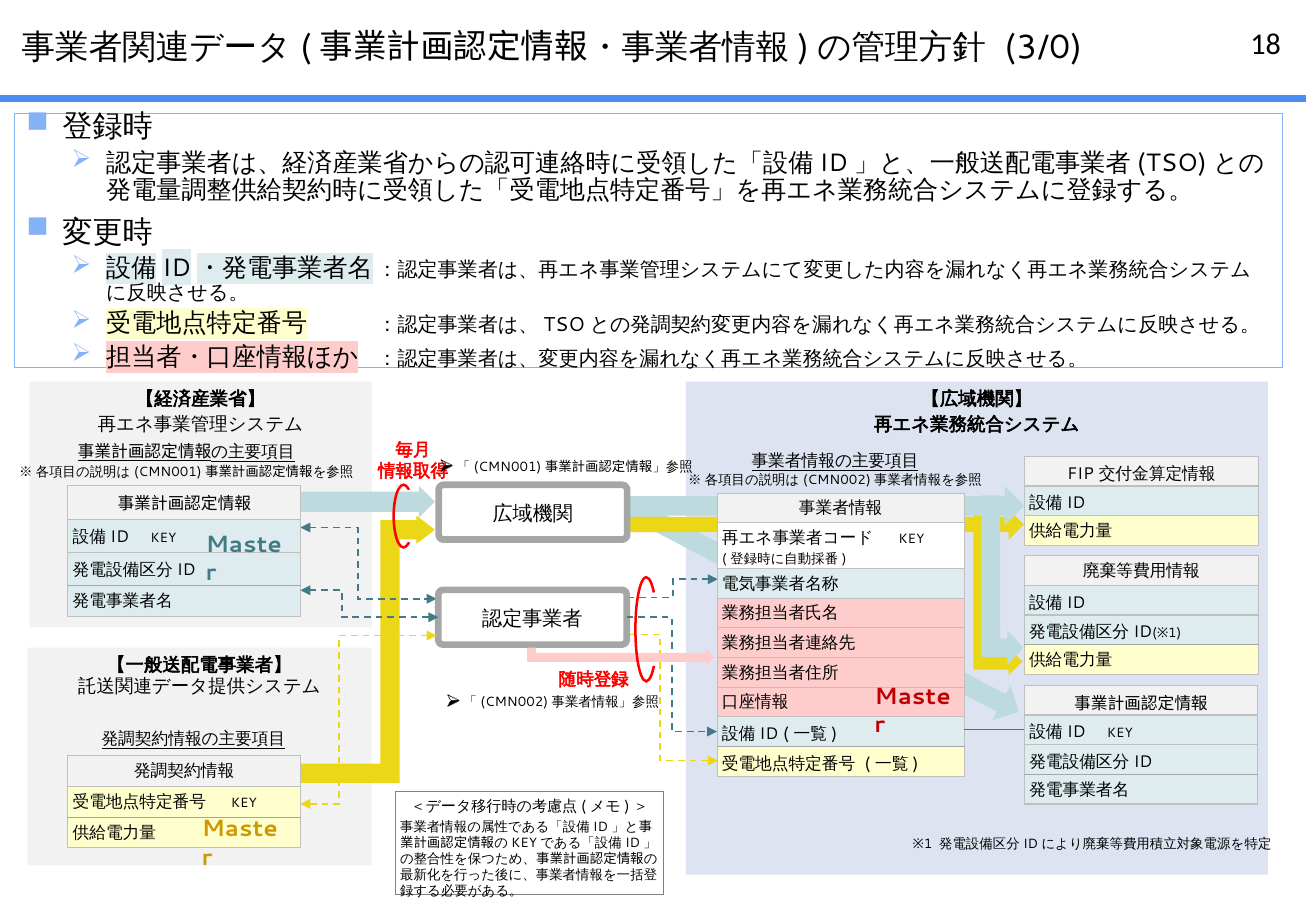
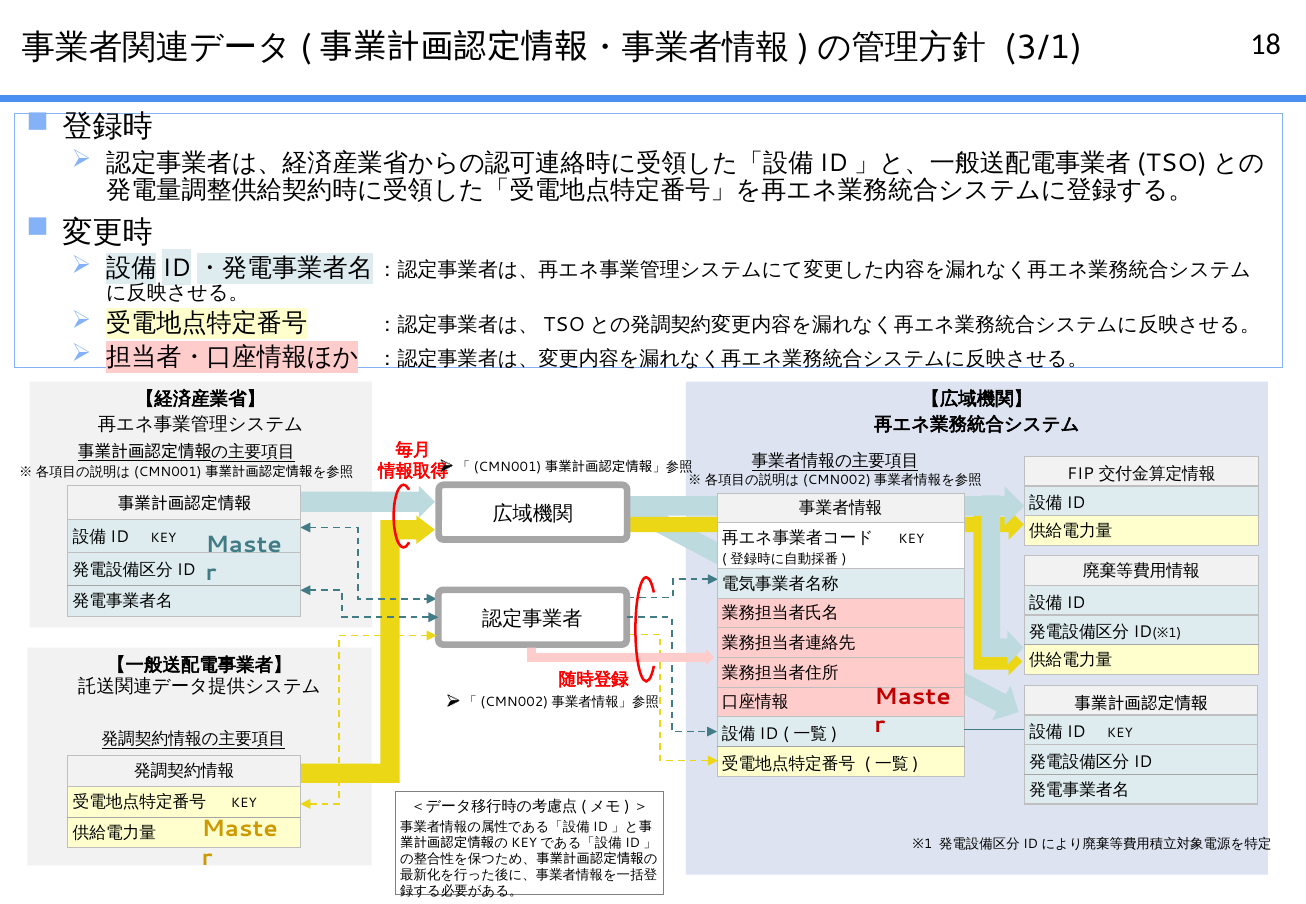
3/0: 3/0 -> 3/1
